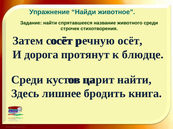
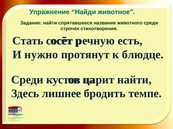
Затем: Затем -> Стать
осёт at (130, 41): осёт -> есть
дорога: дорога -> нужно
книга: книга -> темпе
